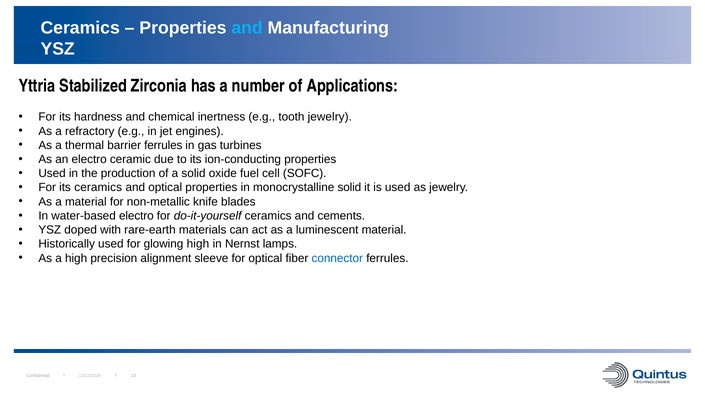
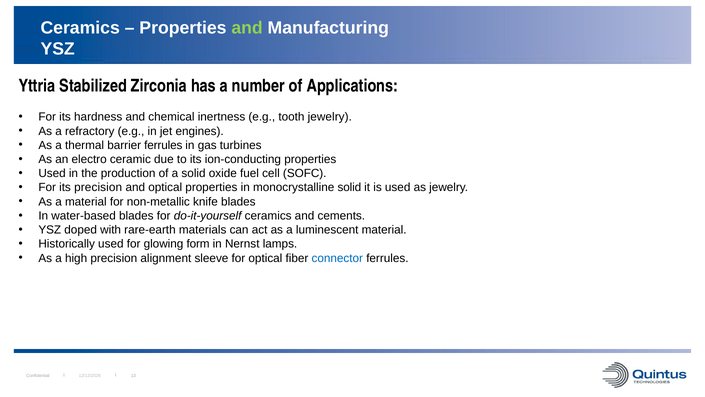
and at (247, 28) colour: light blue -> light green
its ceramics: ceramics -> precision
water-based electro: electro -> blades
glowing high: high -> form
